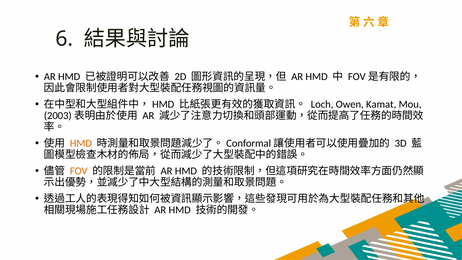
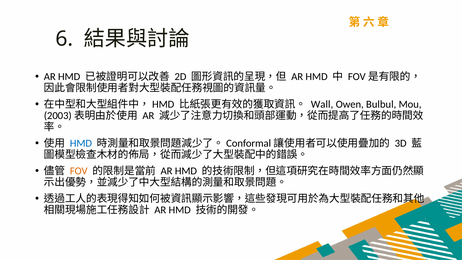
Loch: Loch -> Wall
Kamat: Kamat -> Bulbul
HMD at (81, 143) colour: orange -> blue
